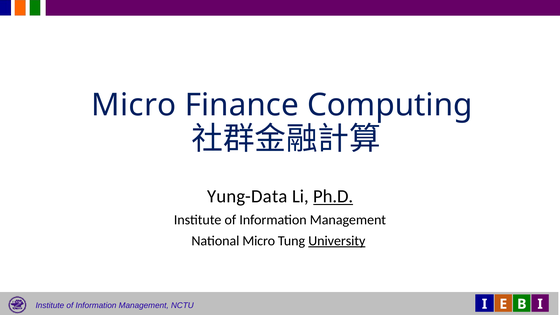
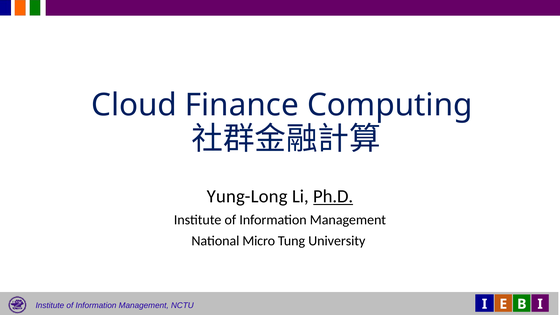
Micro at (134, 105): Micro -> Cloud
Yung-Data: Yung-Data -> Yung-Long
University underline: present -> none
